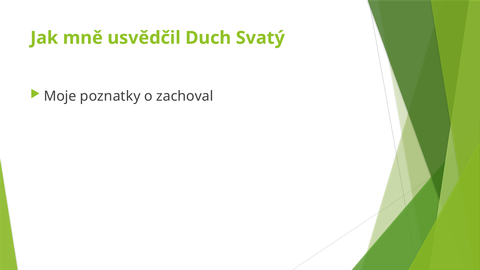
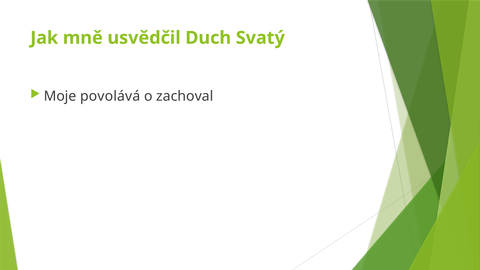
poznatky: poznatky -> povolává
